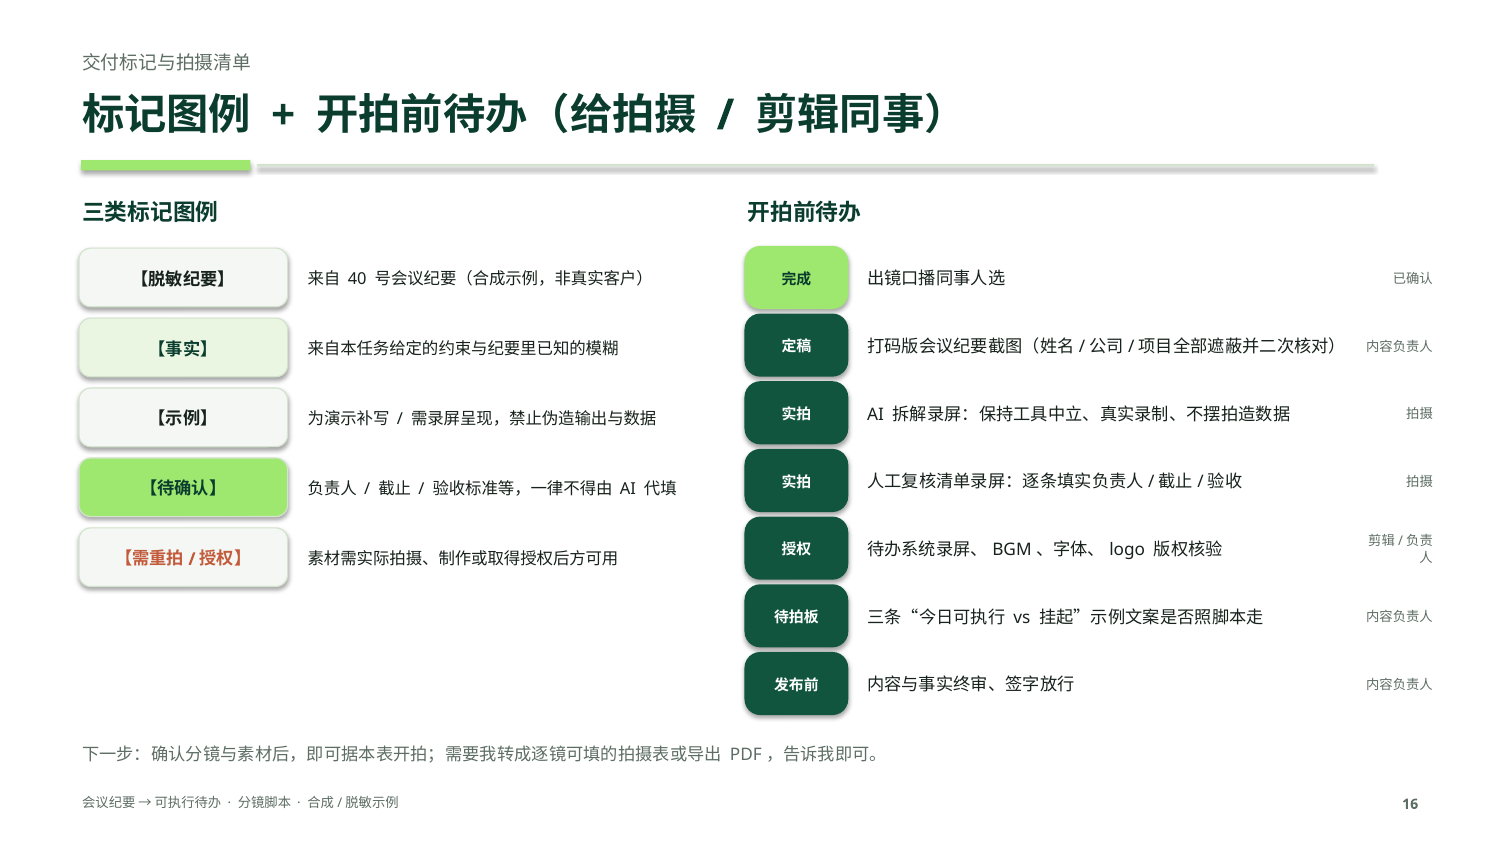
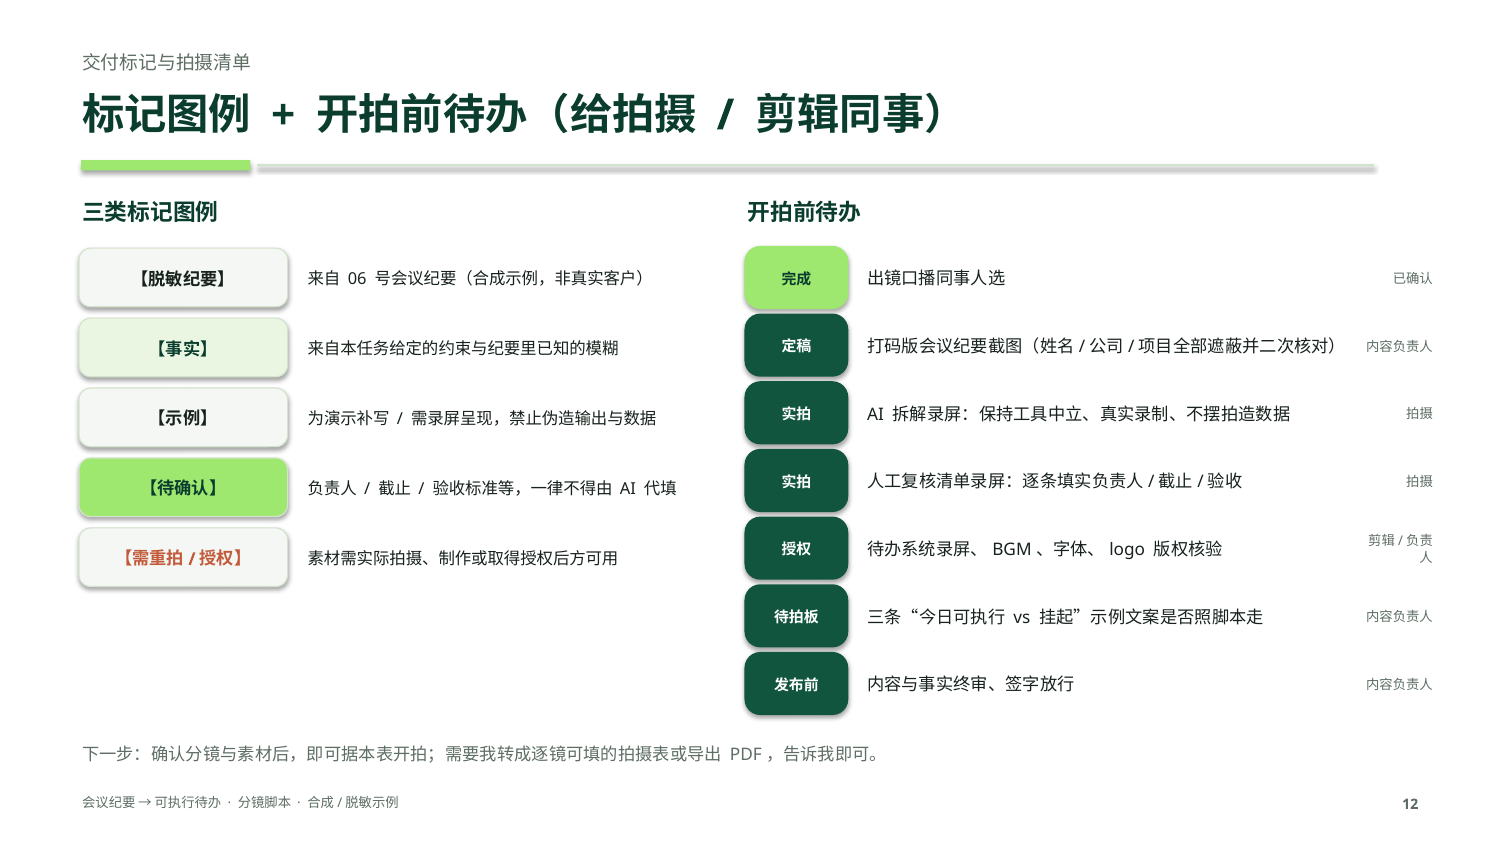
40: 40 -> 06
16: 16 -> 12
